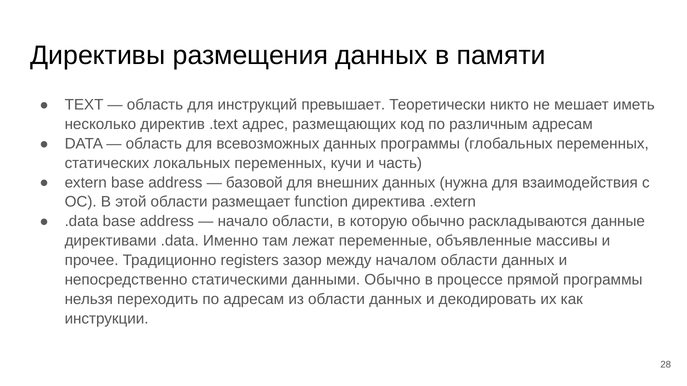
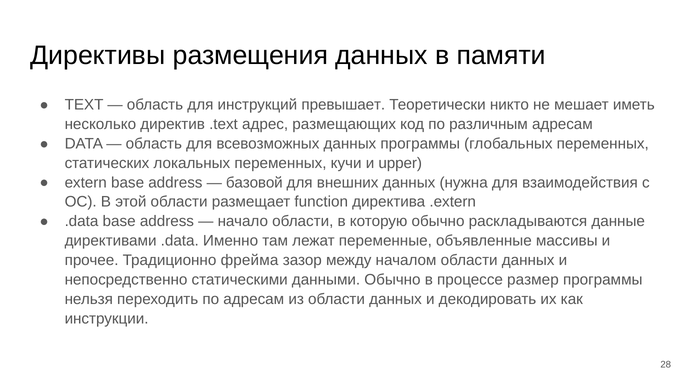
часть: часть -> upper
registers: registers -> фрейма
прямой: прямой -> размер
